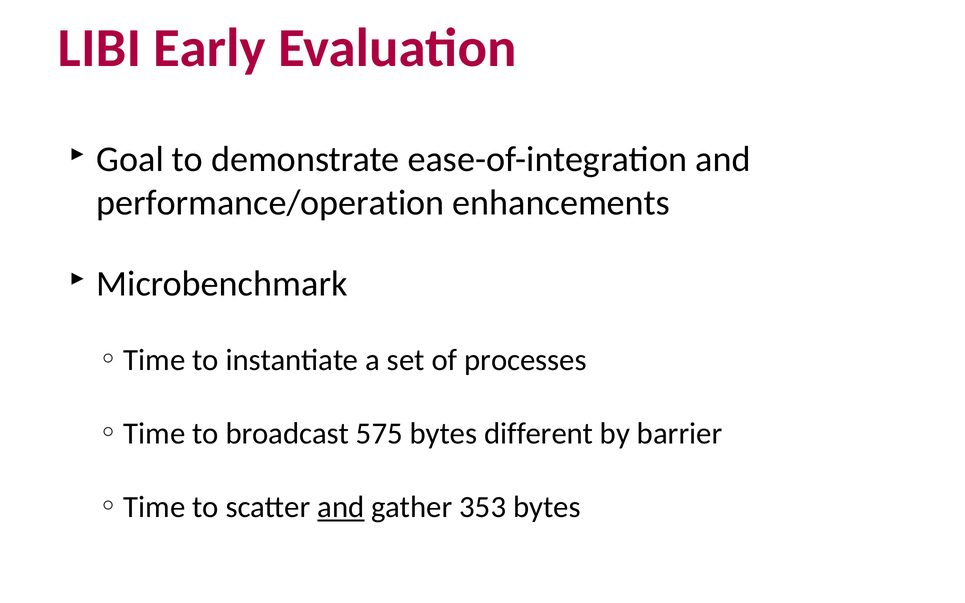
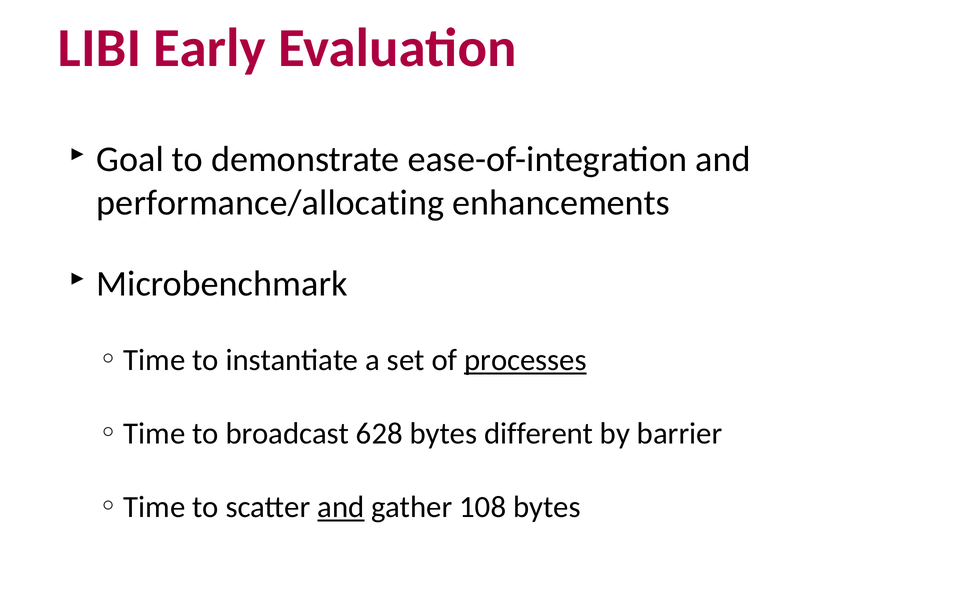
performance/operation: performance/operation -> performance/allocating
processes underline: none -> present
575: 575 -> 628
353: 353 -> 108
